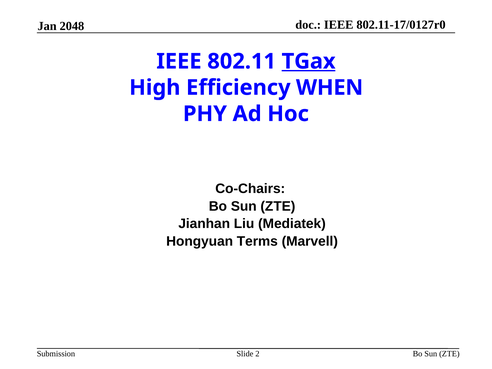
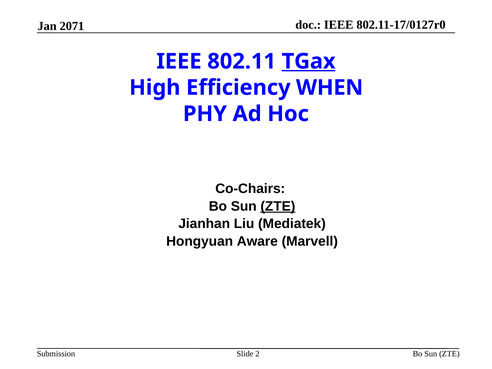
2048: 2048 -> 2071
ZTE at (278, 206) underline: none -> present
Terms: Terms -> Aware
